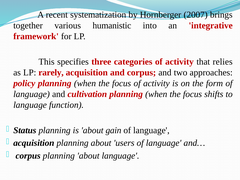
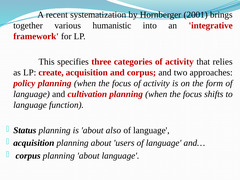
2007: 2007 -> 2001
rarely: rarely -> create
gain: gain -> also
